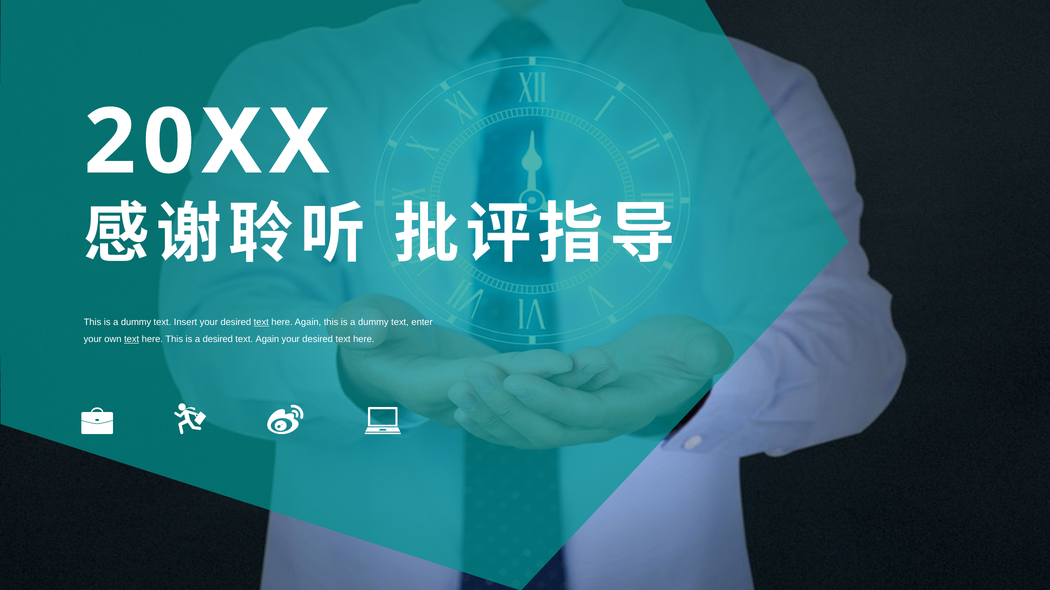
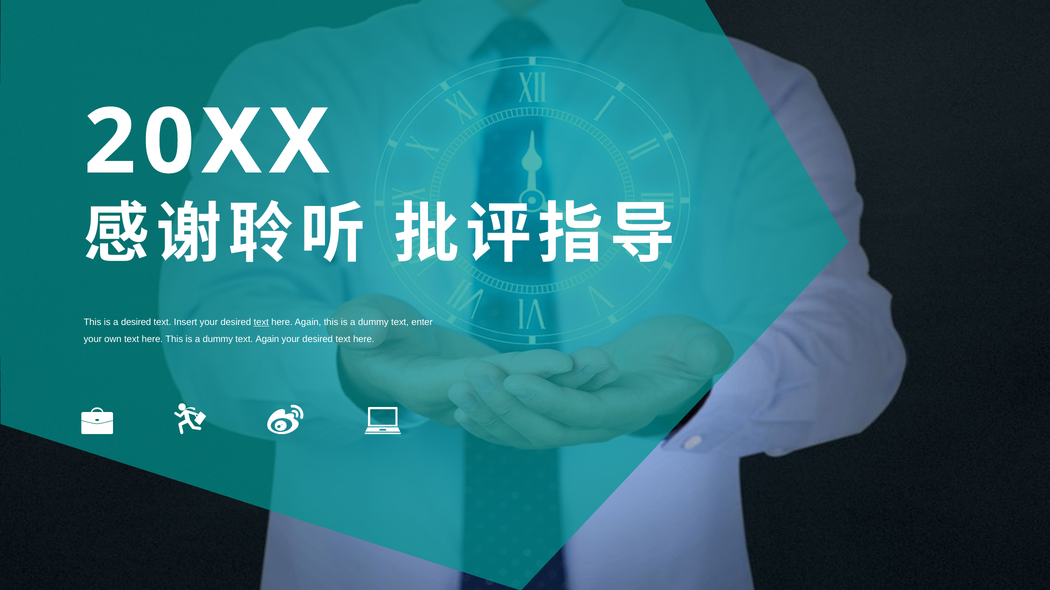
dummy at (136, 323): dummy -> desired
text at (132, 340) underline: present -> none
desired at (218, 340): desired -> dummy
